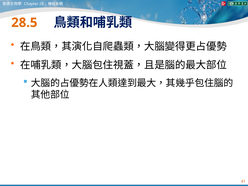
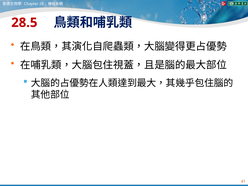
28.5 colour: orange -> red
